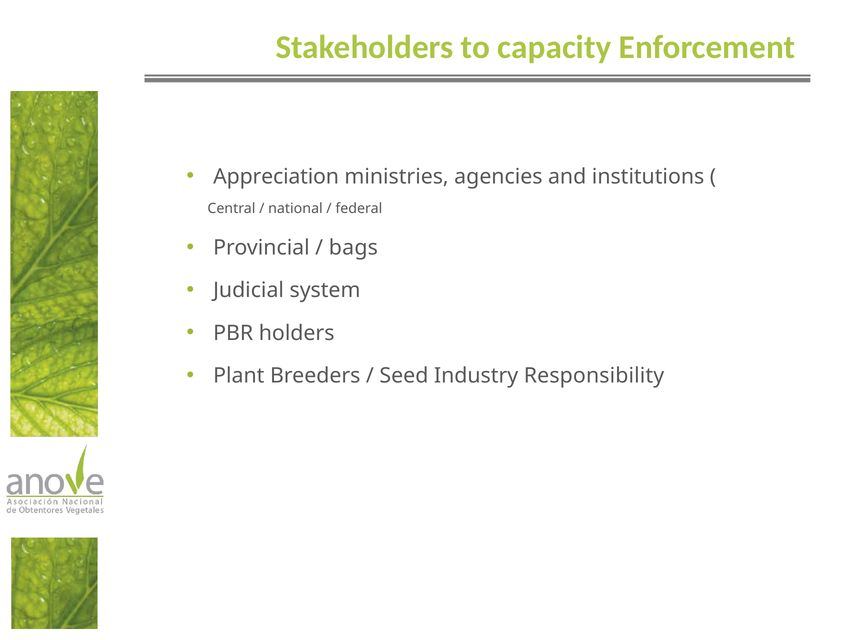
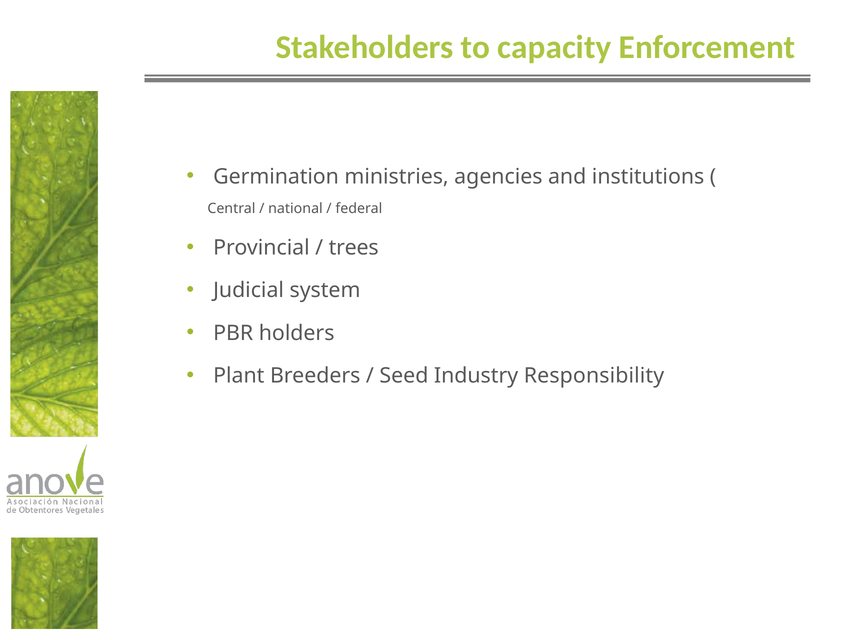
Appreciation: Appreciation -> Germination
bags: bags -> trees
